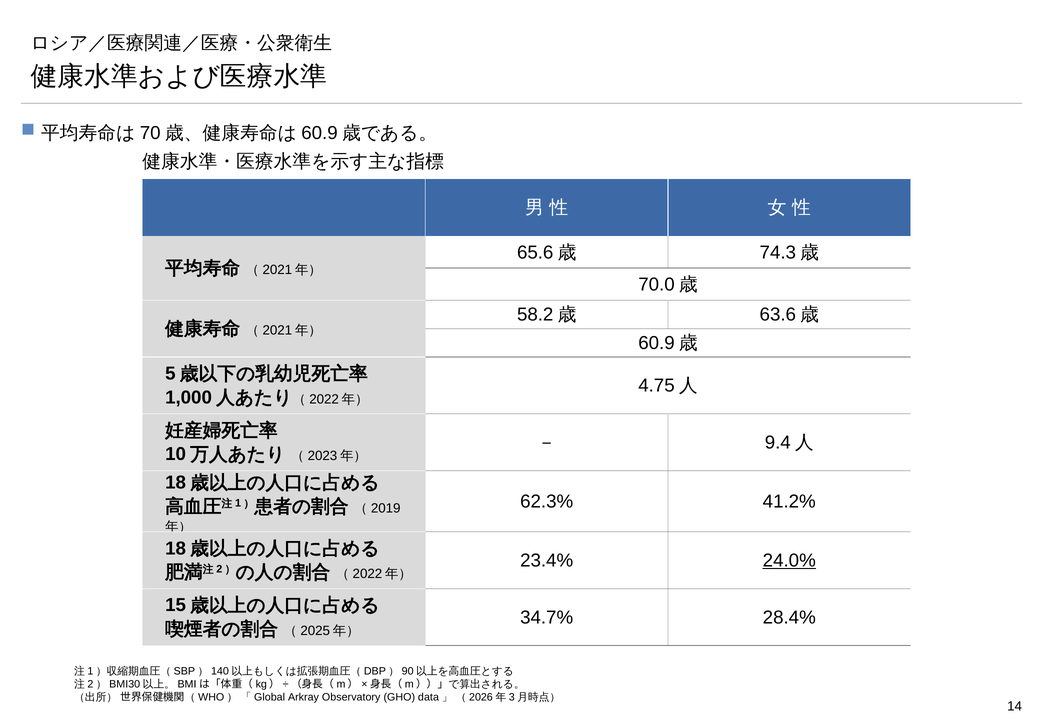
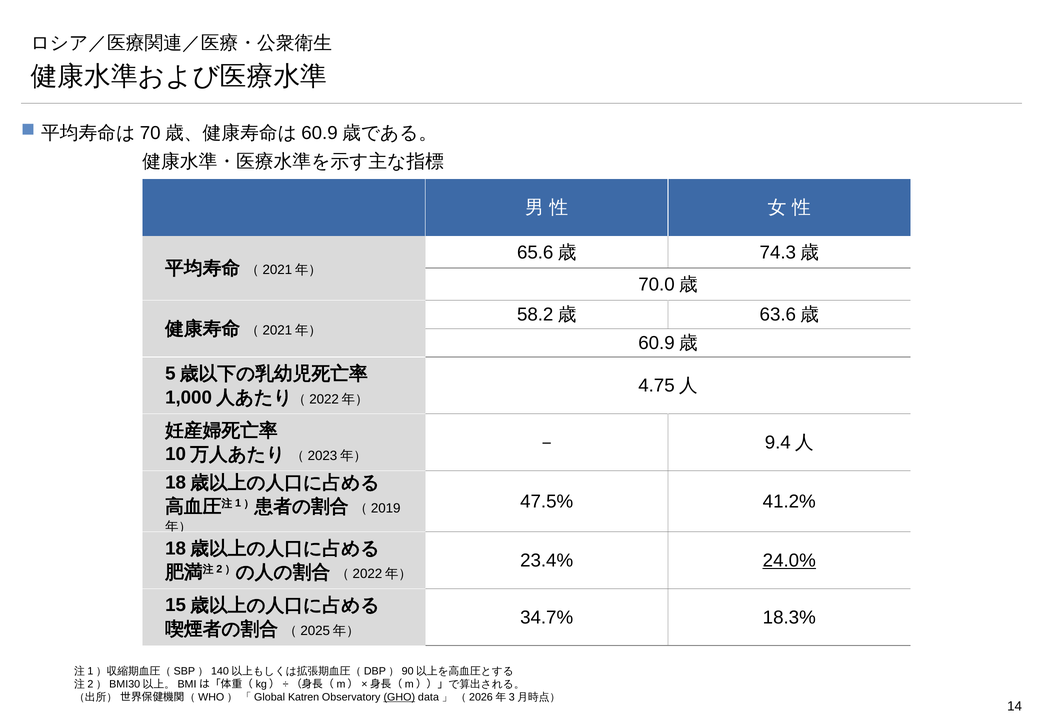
62.3%: 62.3% -> 47.5%
28.4%: 28.4% -> 18.3%
Arkray: Arkray -> Katren
GHO underline: none -> present
